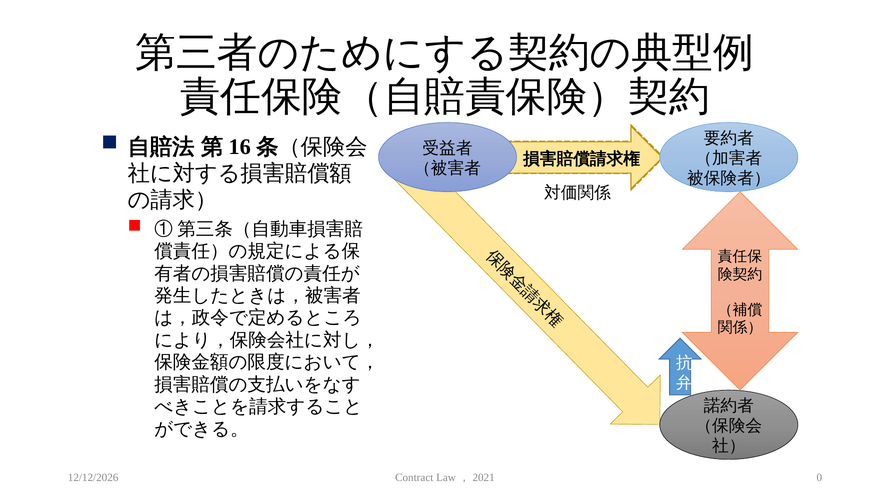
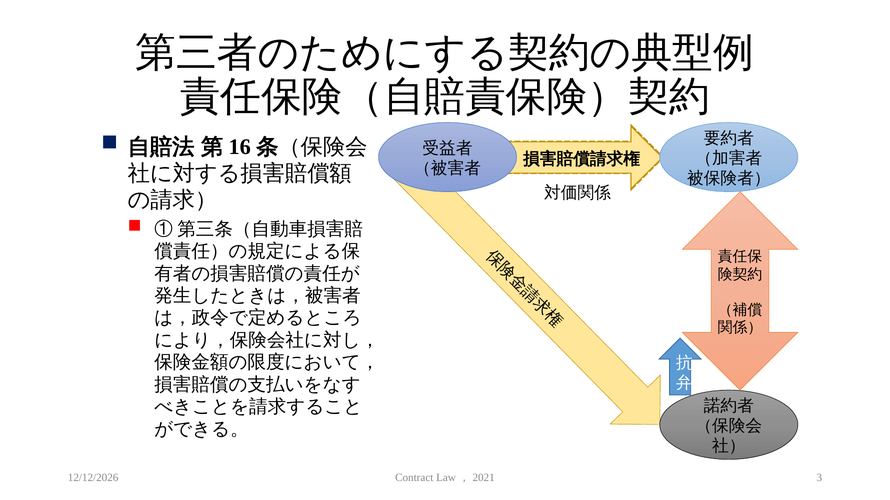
0: 0 -> 3
